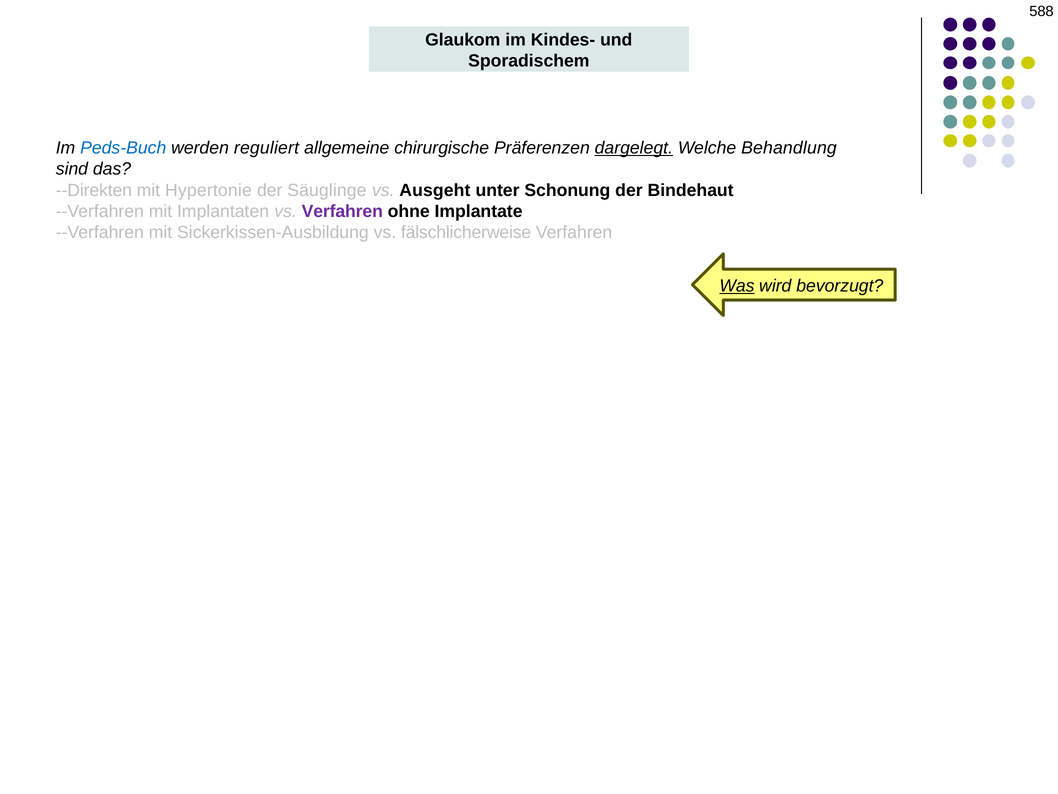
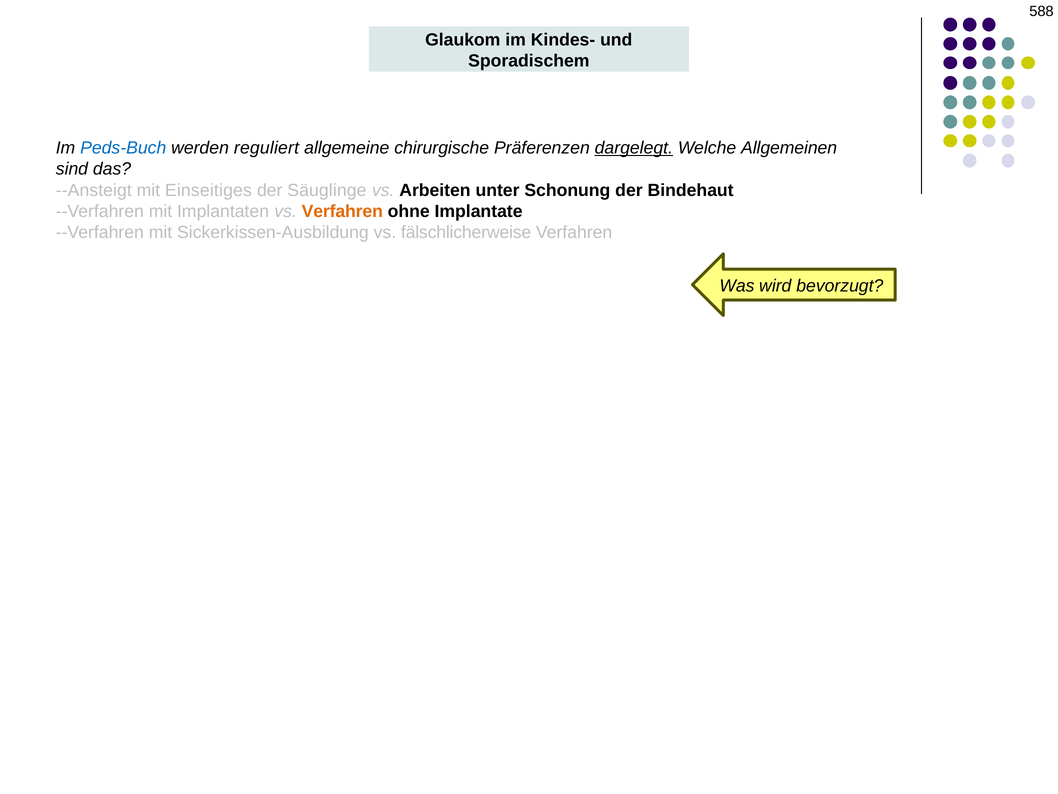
Behandlung: Behandlung -> Allgemeinen
--Direkten: --Direkten -> --Ansteigt
Hypertonie: Hypertonie -> Einseitiges
Ausgeht: Ausgeht -> Arbeiten
Verfahren at (342, 211) colour: purple -> orange
Was underline: present -> none
